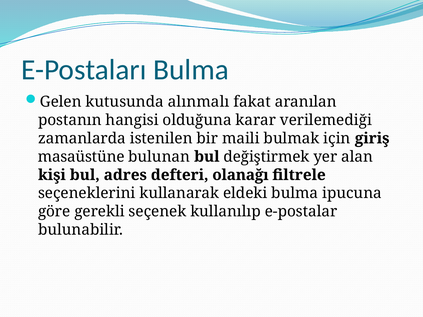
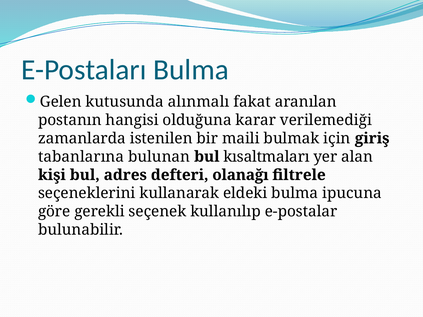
masaüstüne: masaüstüne -> tabanlarına
değiştirmek: değiştirmek -> kısaltmaları
